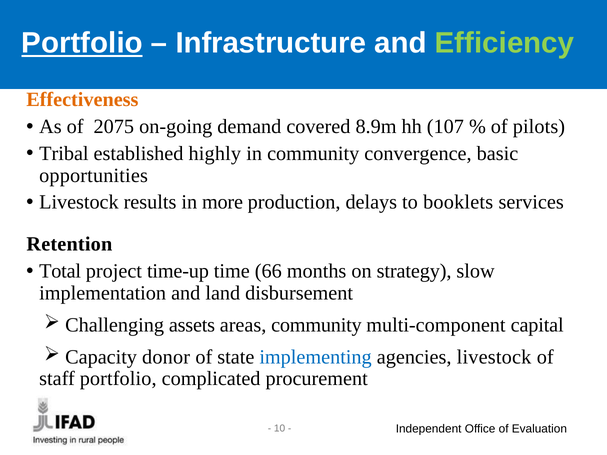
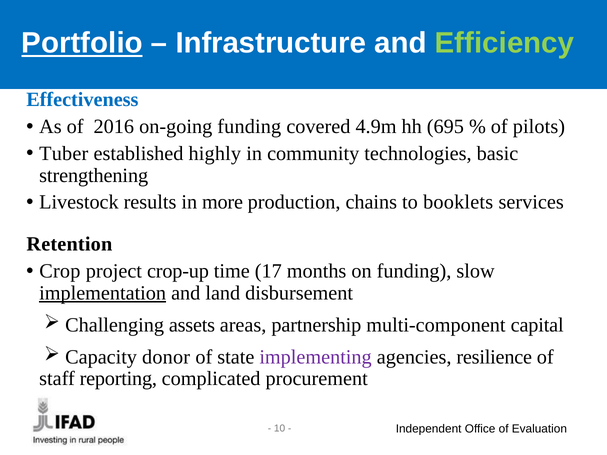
Effectiveness colour: orange -> blue
2075: 2075 -> 2016
on-going demand: demand -> funding
8.9m: 8.9m -> 4.9m
107: 107 -> 695
Tribal: Tribal -> Tuber
convergence: convergence -> technologies
opportunities: opportunities -> strengthening
delays: delays -> chains
Total: Total -> Crop
time-up: time-up -> crop-up
66: 66 -> 17
on strategy: strategy -> funding
implementation underline: none -> present
areas community: community -> partnership
implementing colour: blue -> purple
agencies livestock: livestock -> resilience
staff portfolio: portfolio -> reporting
